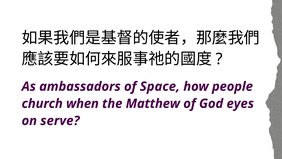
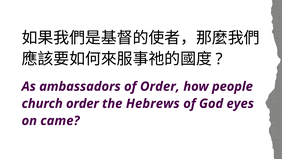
of Space: Space -> Order
church when: when -> order
Matthew: Matthew -> Hebrews
serve: serve -> came
